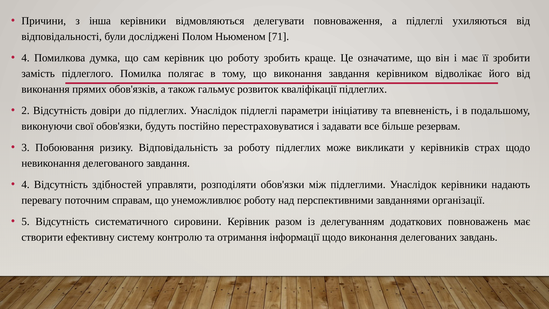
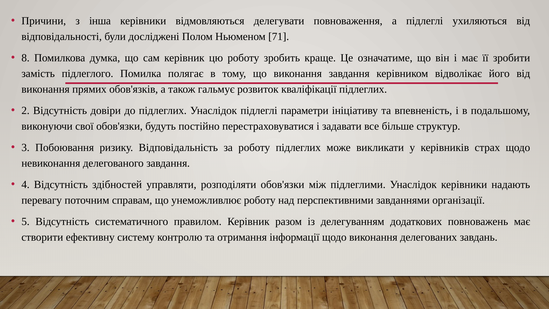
4 at (26, 58): 4 -> 8
резервам: резервам -> структур
сировини: сировини -> правилом
